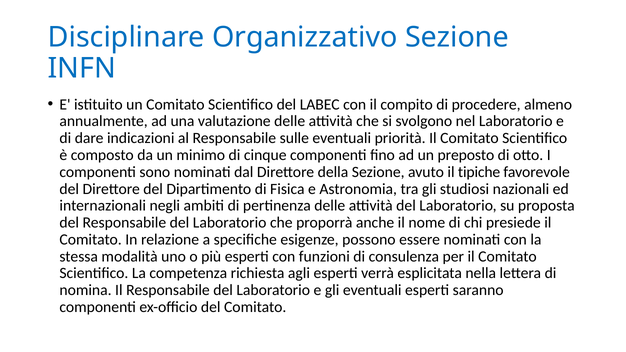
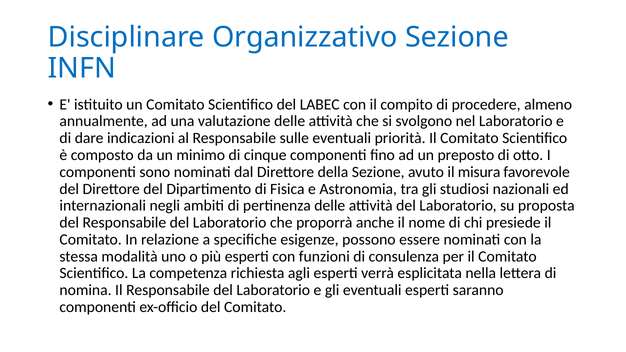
tipiche: tipiche -> misura
